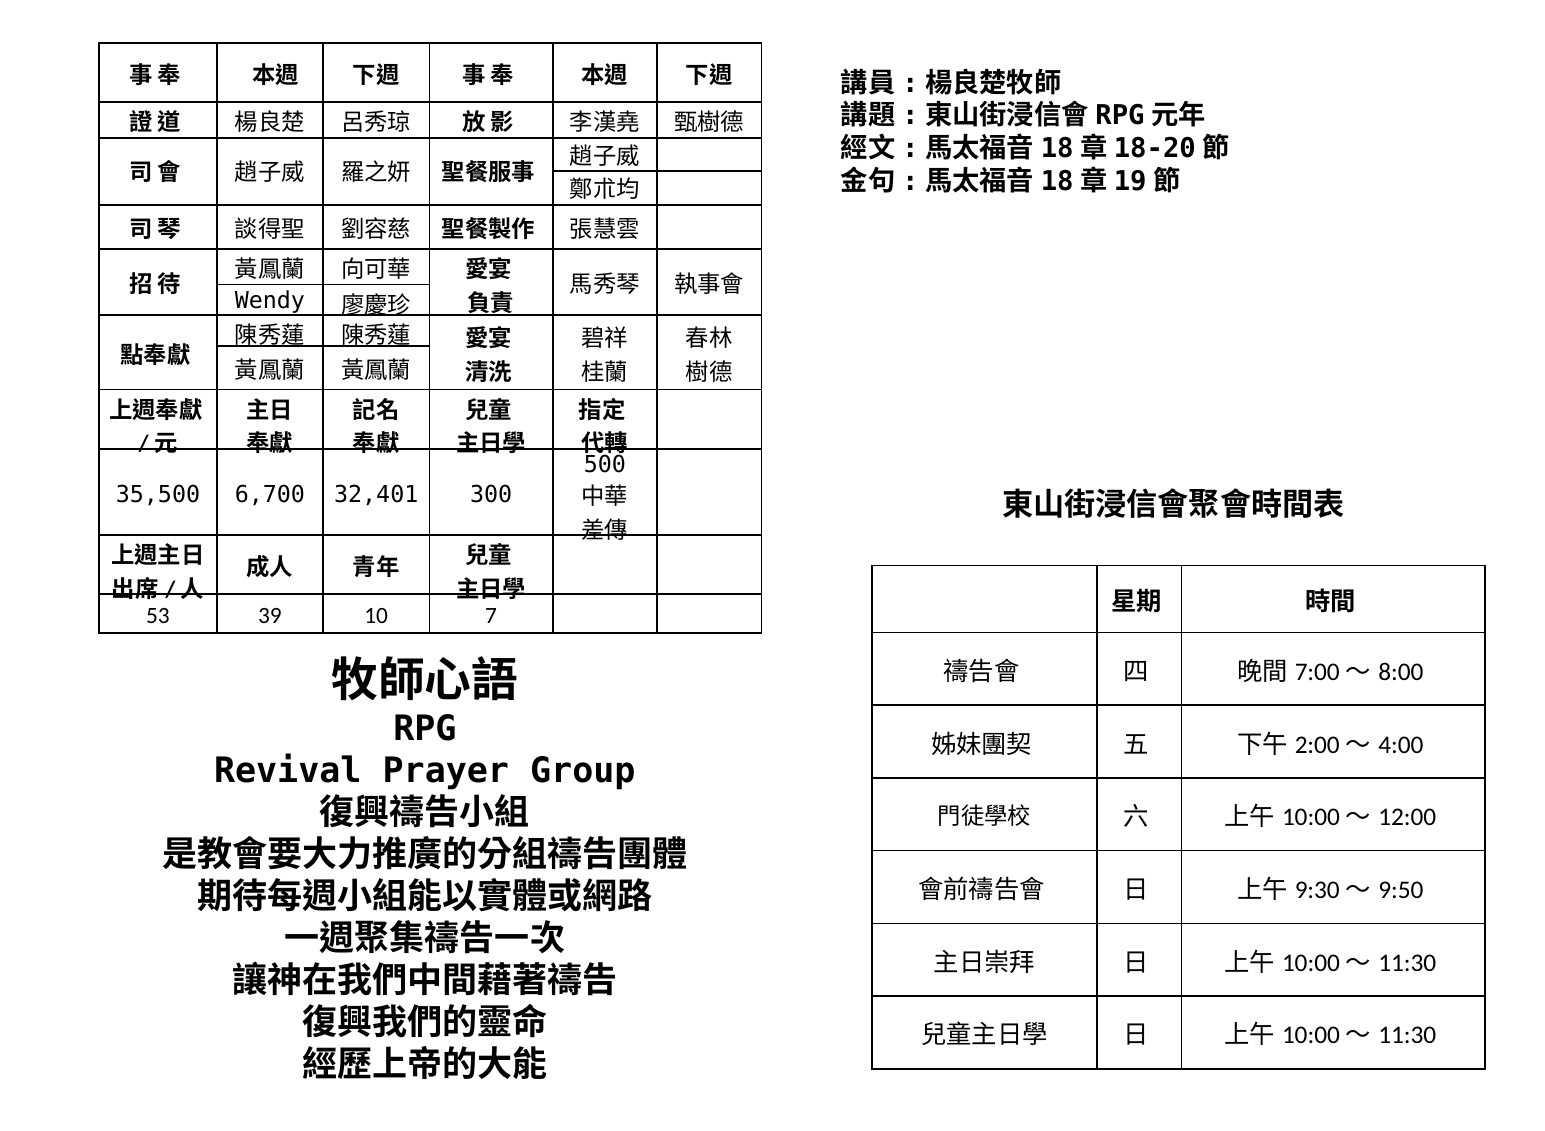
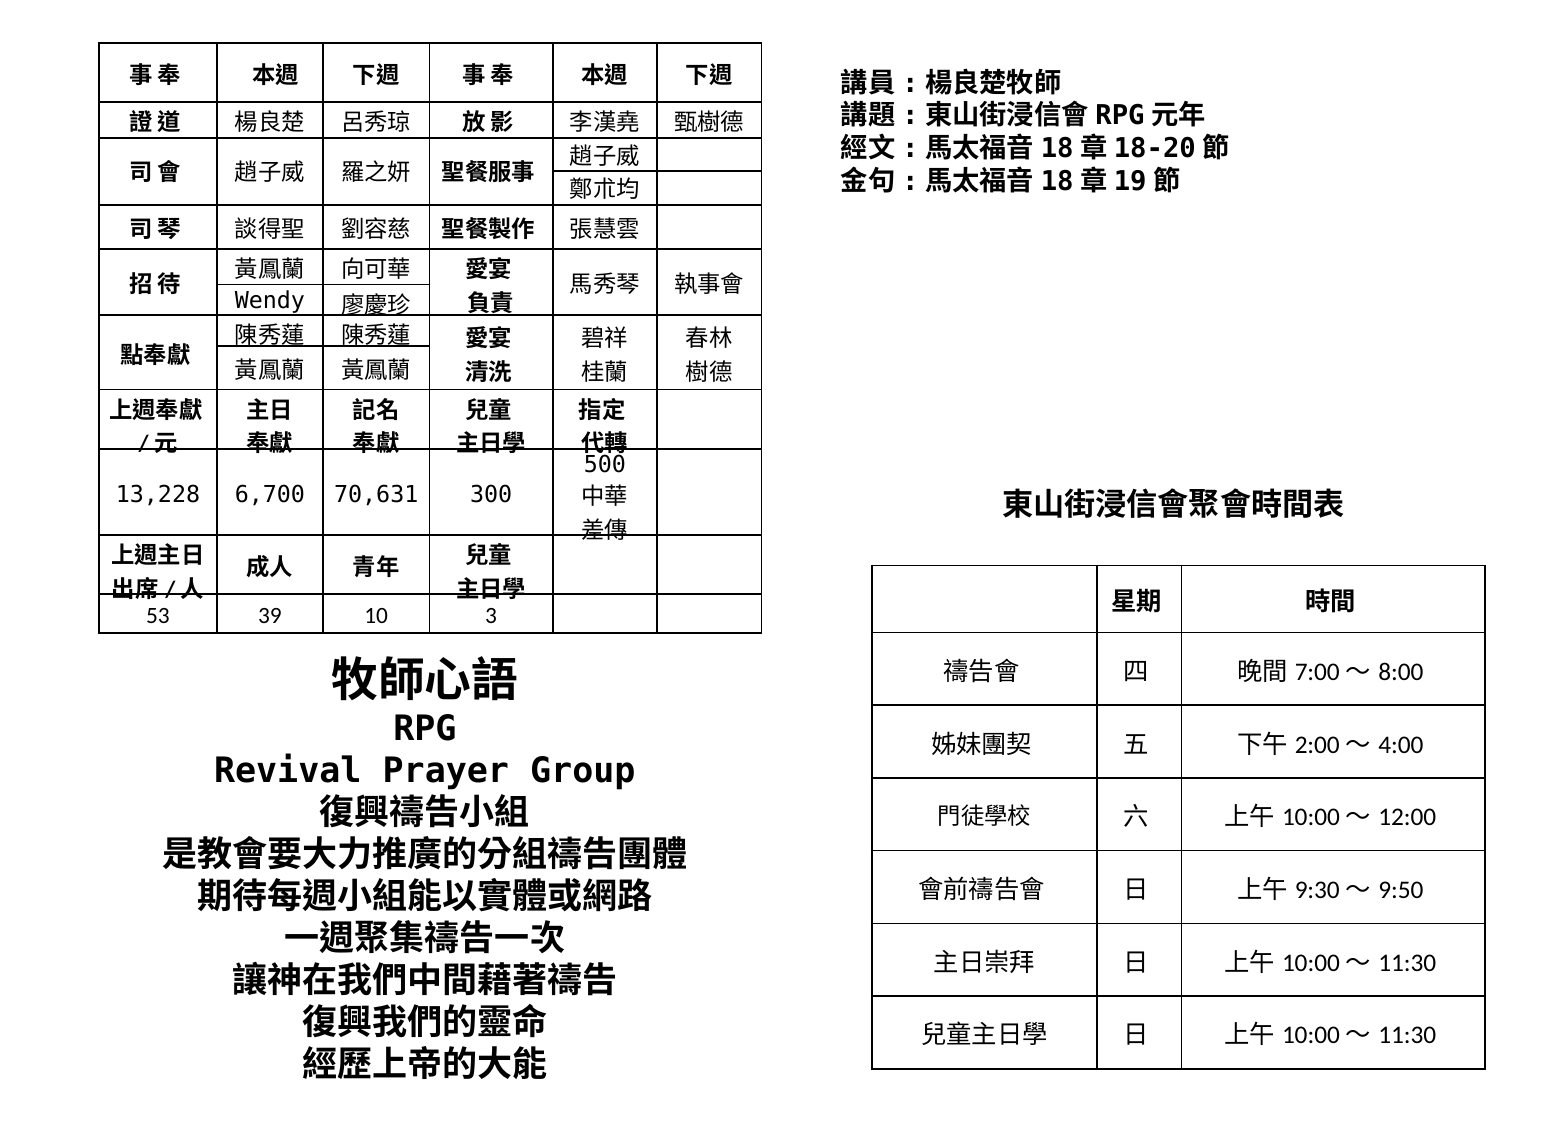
35,500: 35,500 -> 13,228
32,401: 32,401 -> 70,631
7: 7 -> 3
